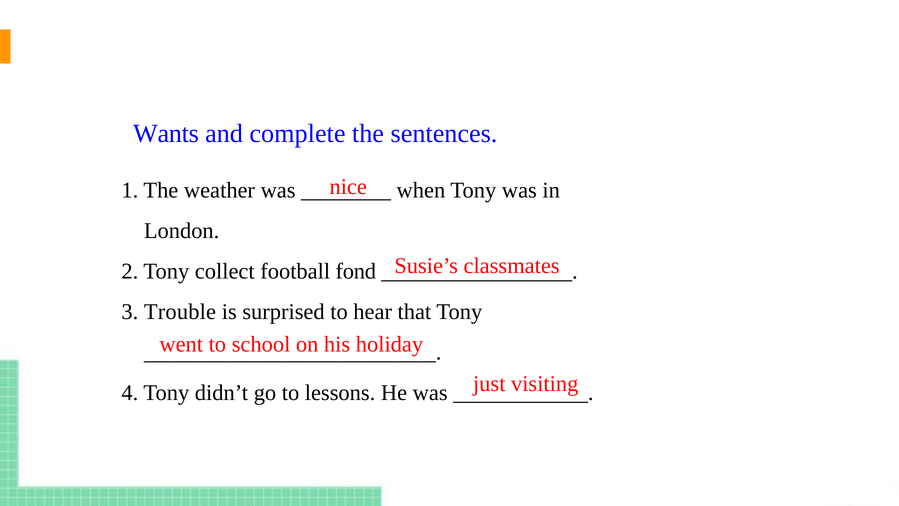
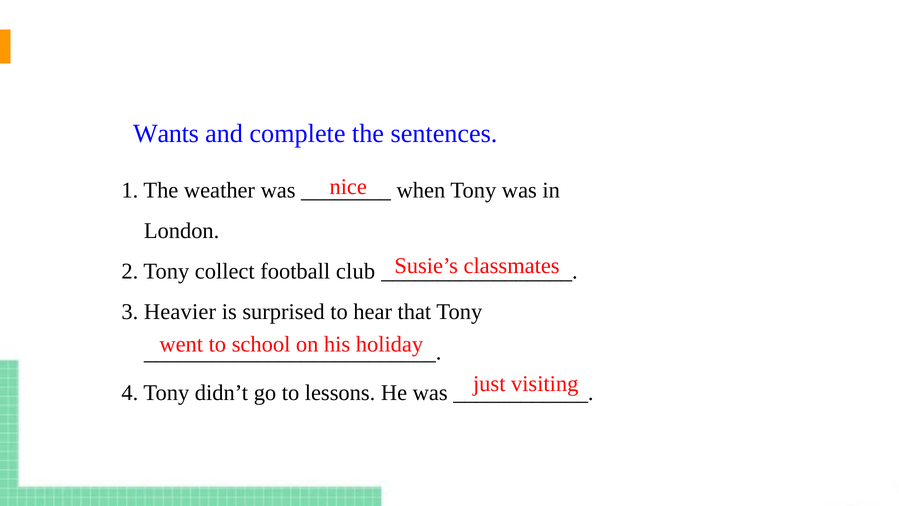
fond: fond -> club
Trouble: Trouble -> Heavier
